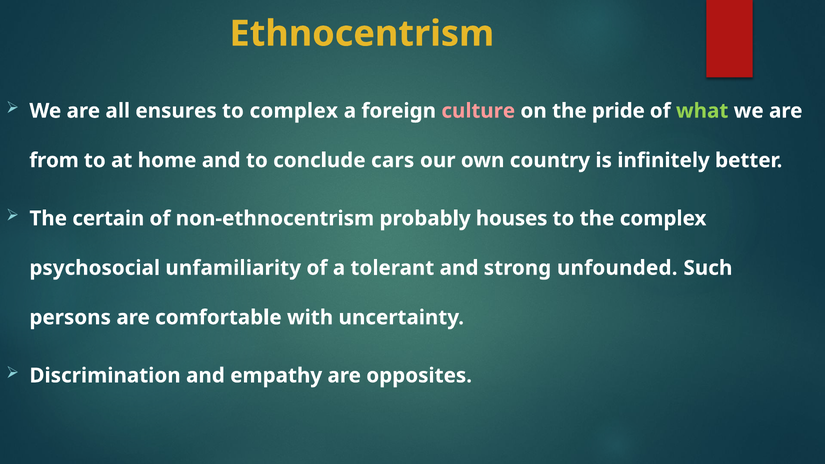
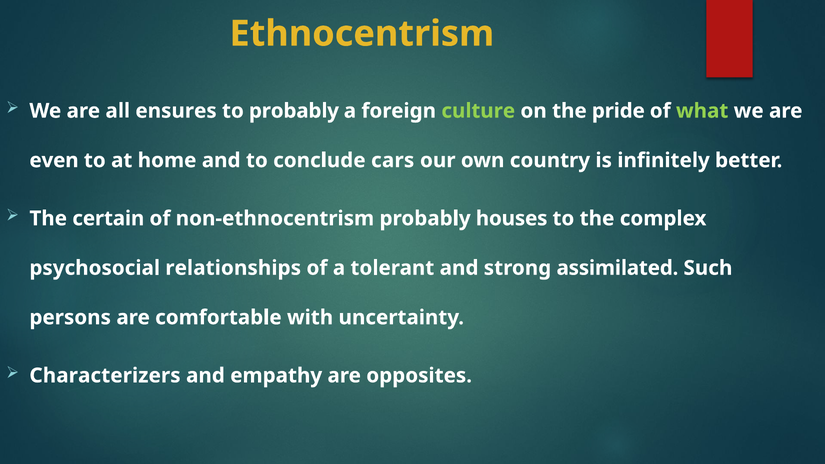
to complex: complex -> probably
culture colour: pink -> light green
from: from -> even
unfamiliarity: unfamiliarity -> relationships
unfounded: unfounded -> assimilated
Discrimination: Discrimination -> Characterizers
